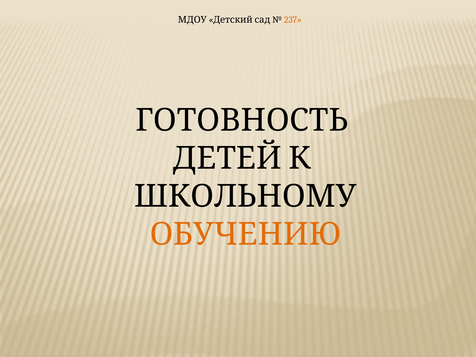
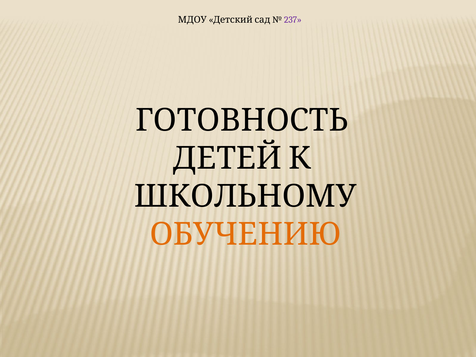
237 colour: orange -> purple
